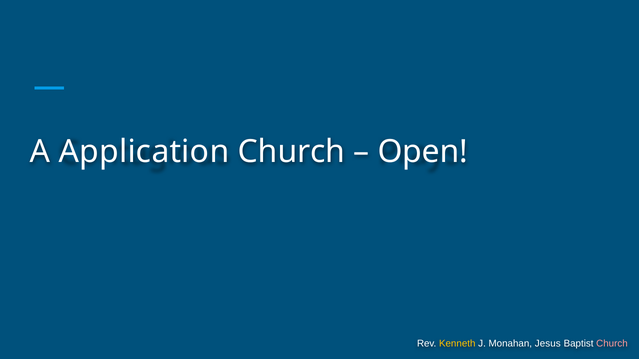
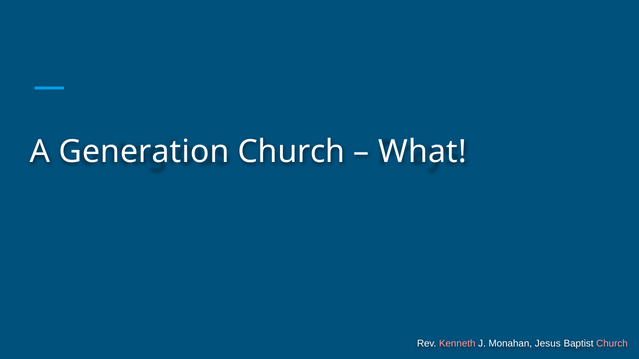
Application: Application -> Generation
Open: Open -> What
Kenneth colour: yellow -> pink
